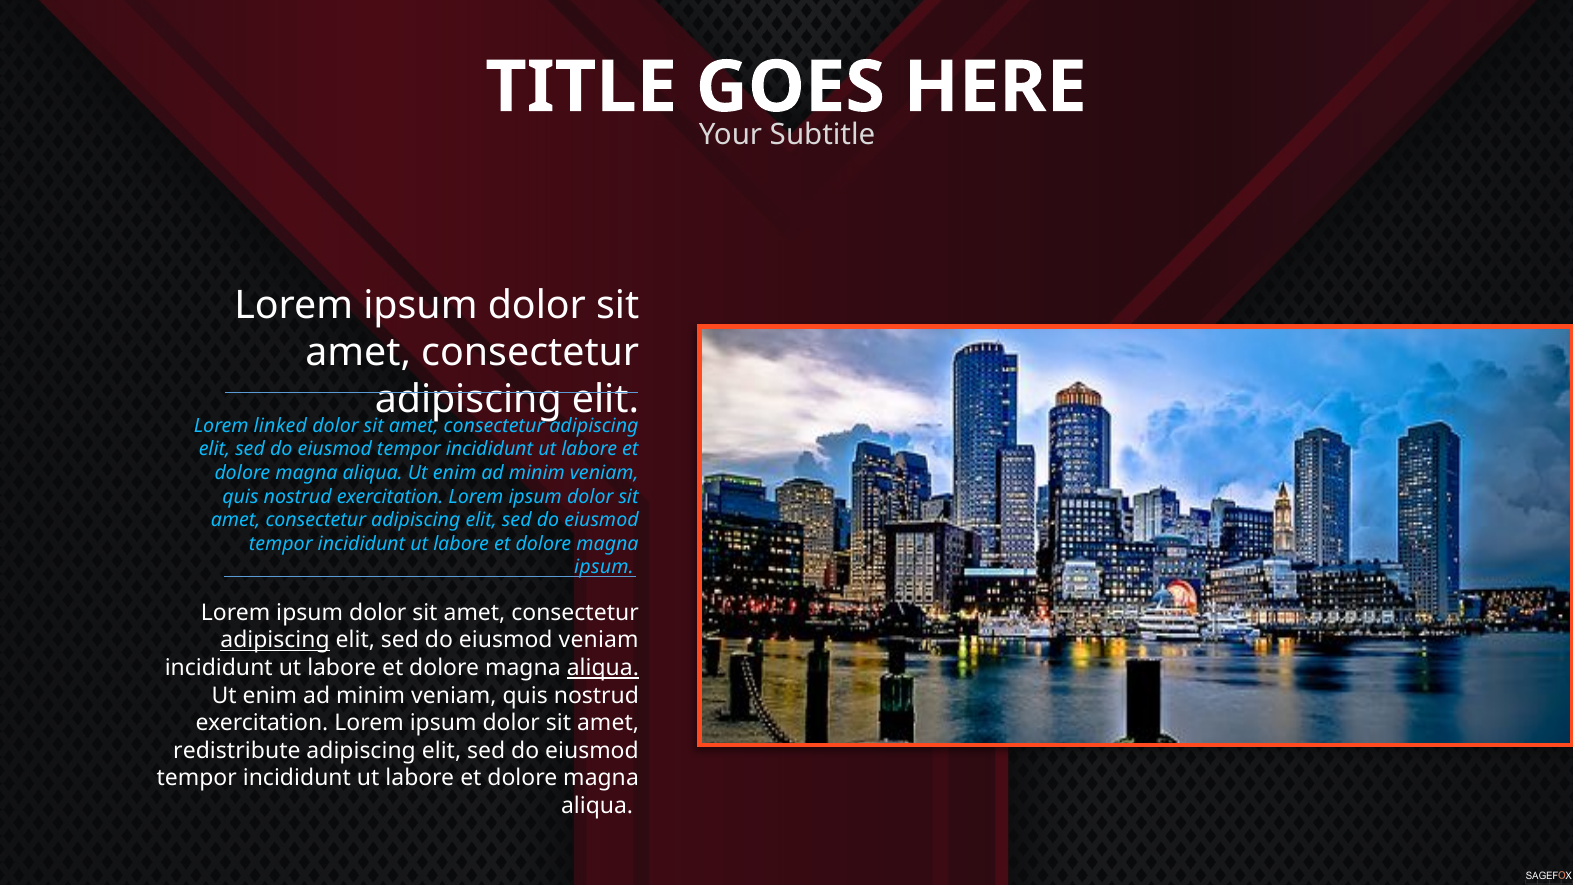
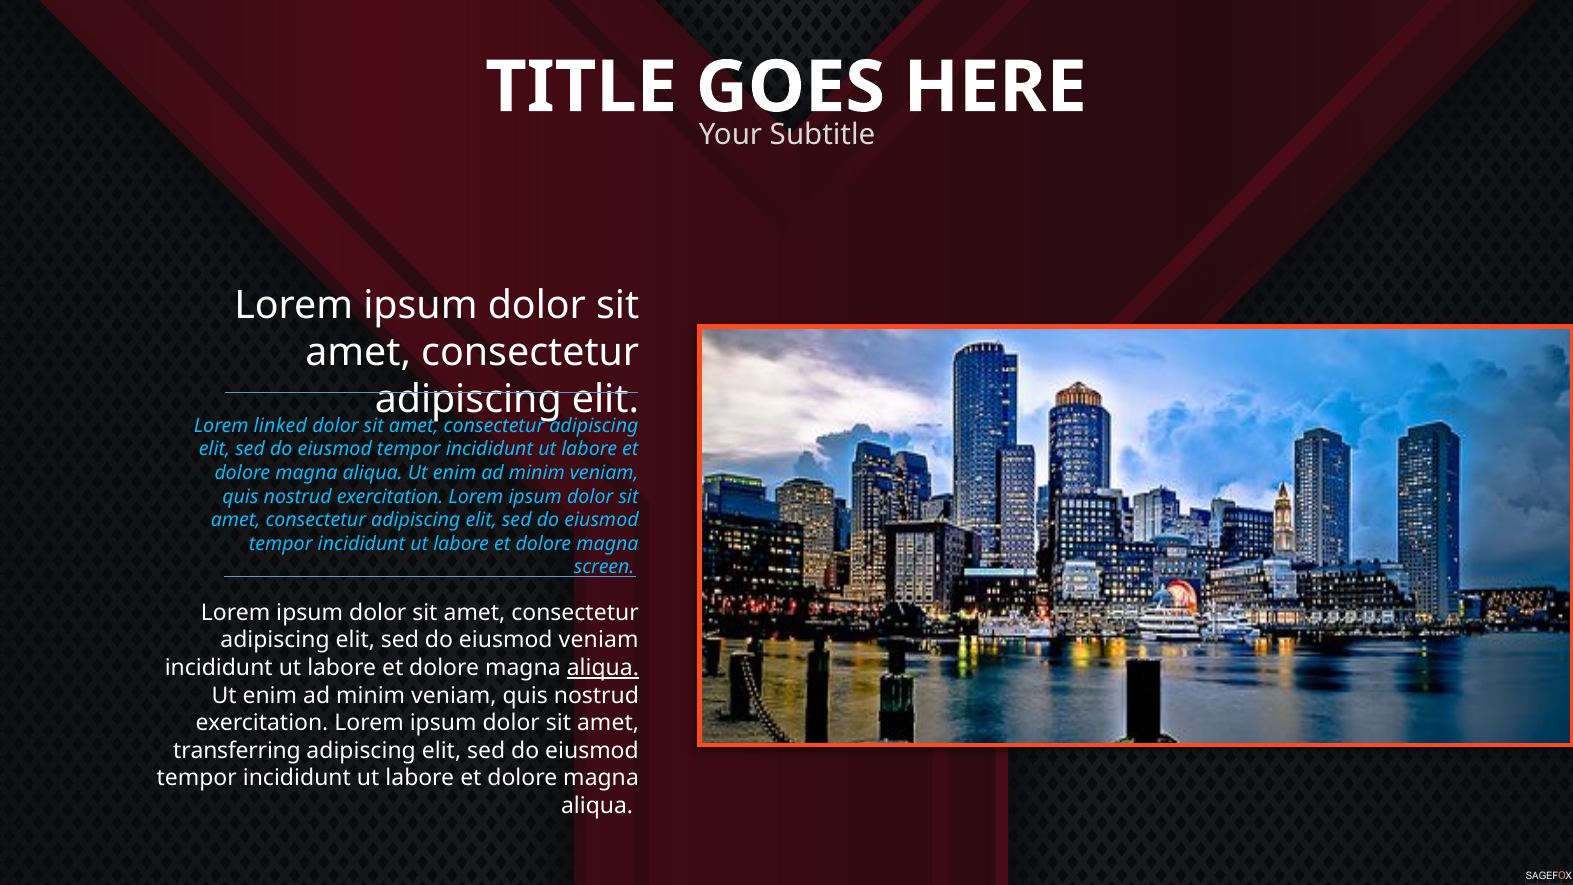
ipsum at (604, 567): ipsum -> screen
adipiscing at (275, 640) underline: present -> none
redistribute: redistribute -> transferring
